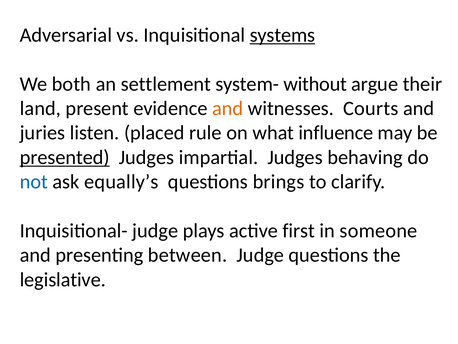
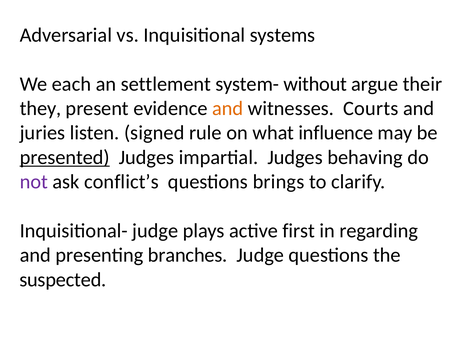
systems underline: present -> none
both: both -> each
land: land -> they
placed: placed -> signed
not colour: blue -> purple
equally’s: equally’s -> conflict’s
someone: someone -> regarding
between: between -> branches
legislative: legislative -> suspected
